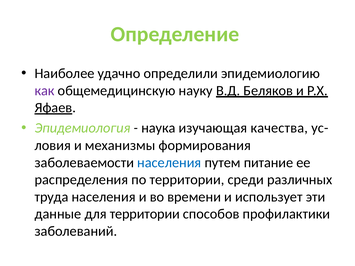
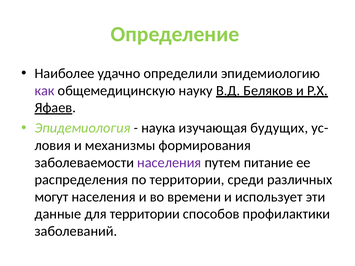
качества: качества -> будущих
населения colour: blue -> purple
труда: труда -> могут
